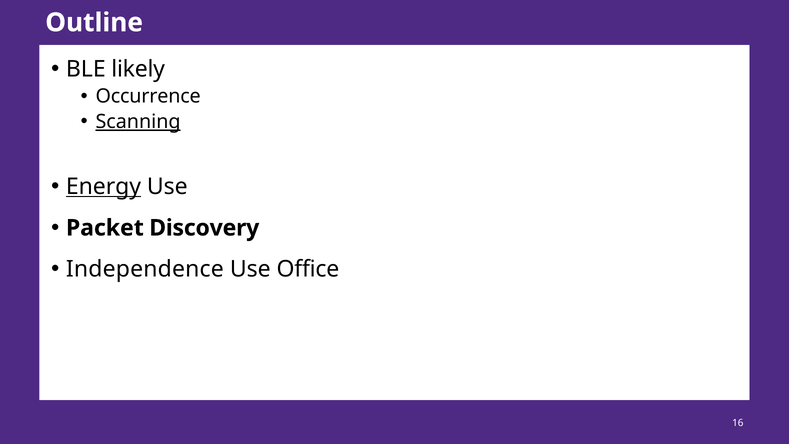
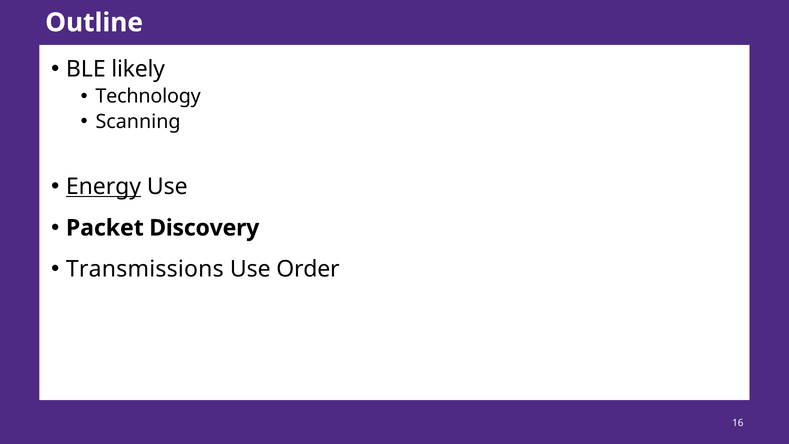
Occurrence: Occurrence -> Technology
Scanning underline: present -> none
Independence: Independence -> Transmissions
Office: Office -> Order
